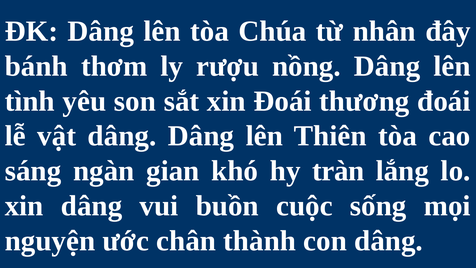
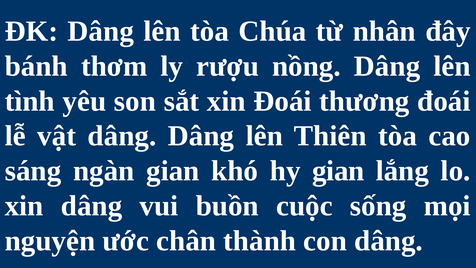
hy tràn: tràn -> gian
